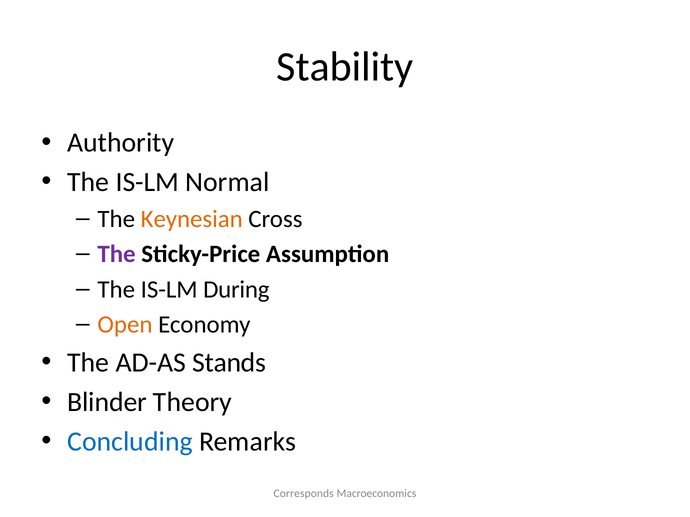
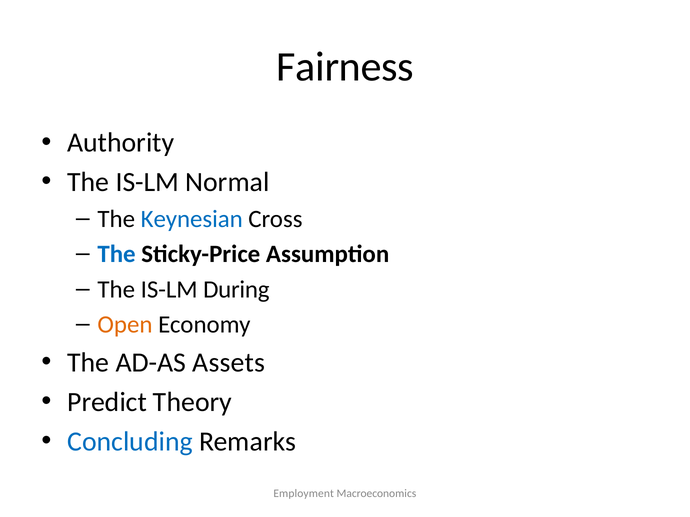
Stability: Stability -> Fairness
Keynesian colour: orange -> blue
The at (117, 254) colour: purple -> blue
Stands: Stands -> Assets
Blinder: Blinder -> Predict
Corresponds: Corresponds -> Employment
